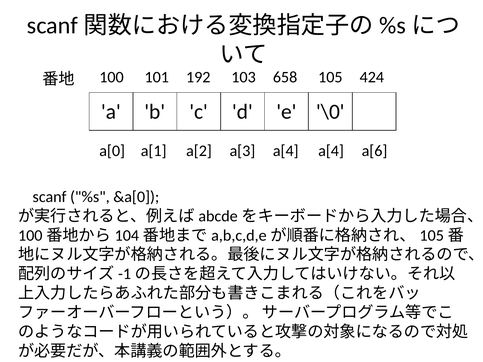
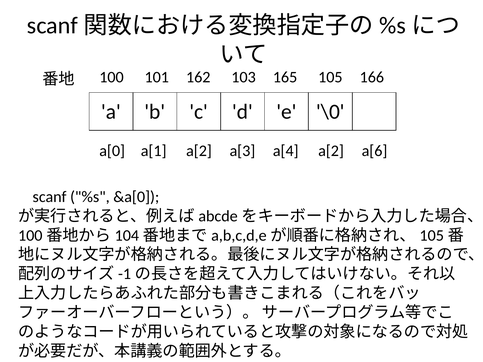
192: 192 -> 162
658: 658 -> 165
424: 424 -> 166
a[4 a[4: a[4 -> a[2
